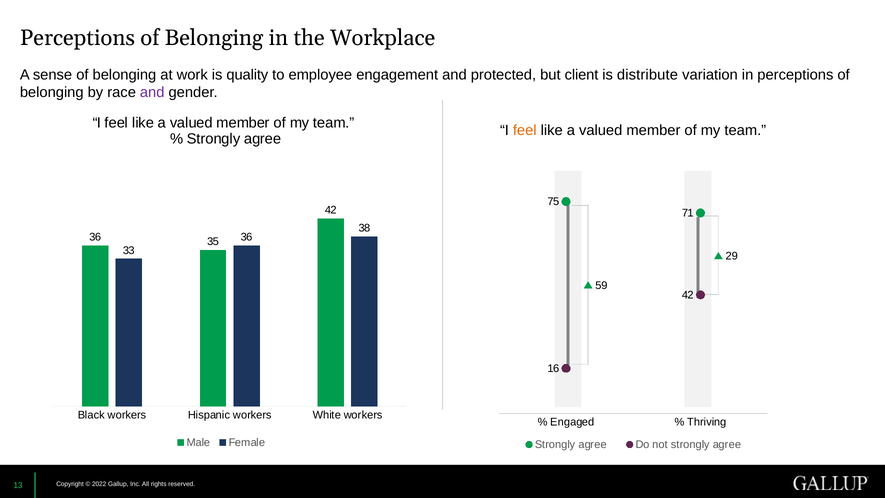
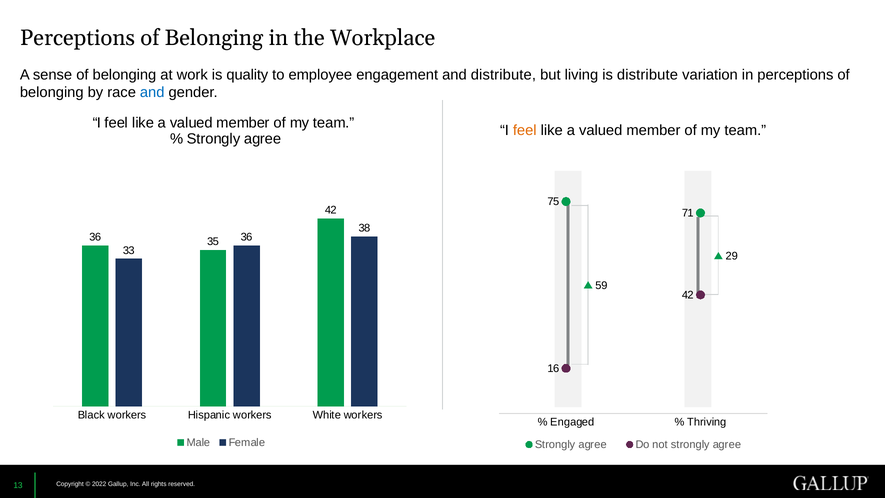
and protected: protected -> distribute
client: client -> living
and at (152, 93) colour: purple -> blue
